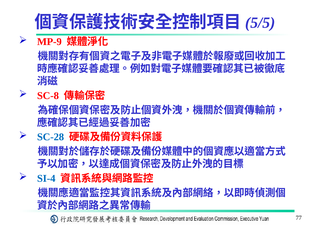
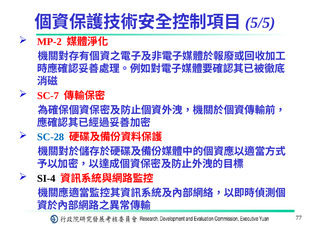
MP-9: MP-9 -> MP-2
SC-8: SC-8 -> SC-7
SI-4 colour: blue -> black
